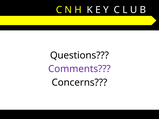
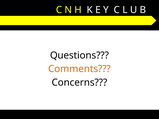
Comments colour: purple -> orange
